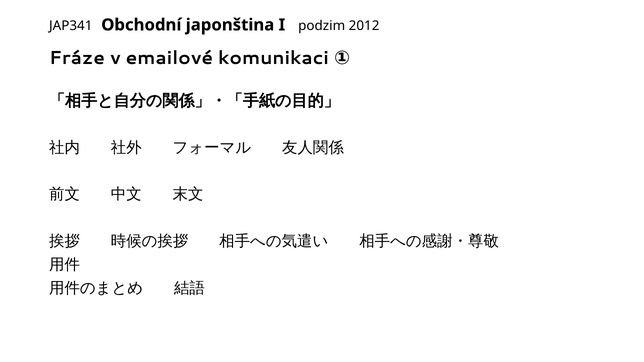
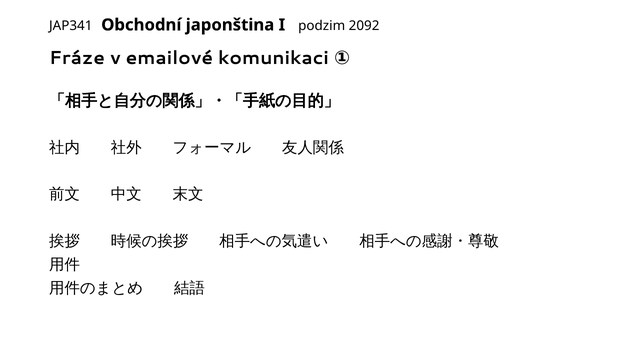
2012: 2012 -> 2092
